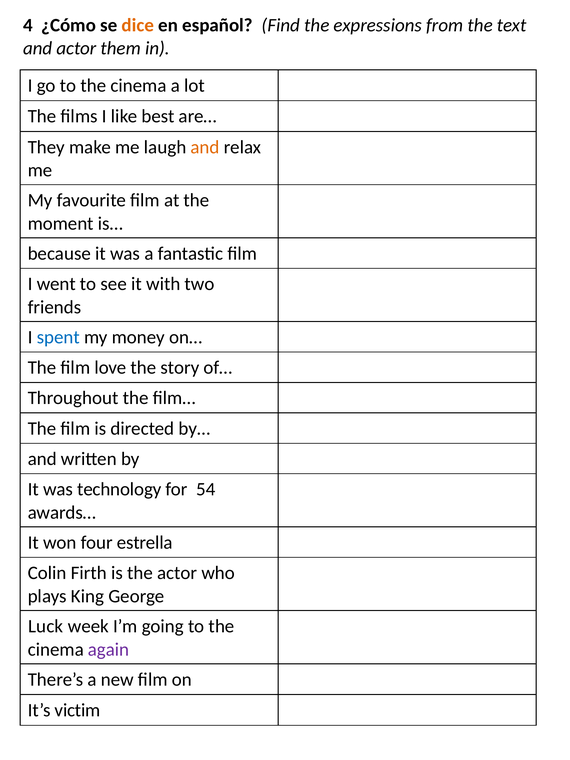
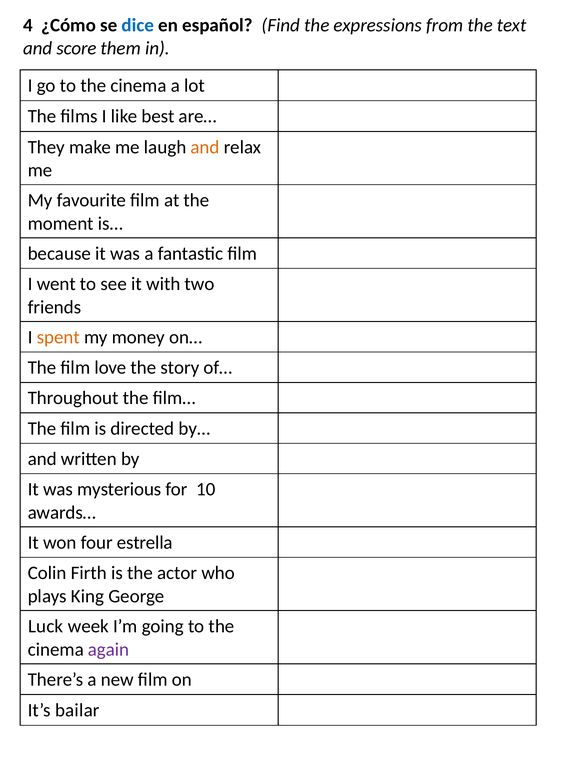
dice colour: orange -> blue
and actor: actor -> score
spent colour: blue -> orange
technology: technology -> mysterious
54: 54 -> 10
victim: victim -> bailar
